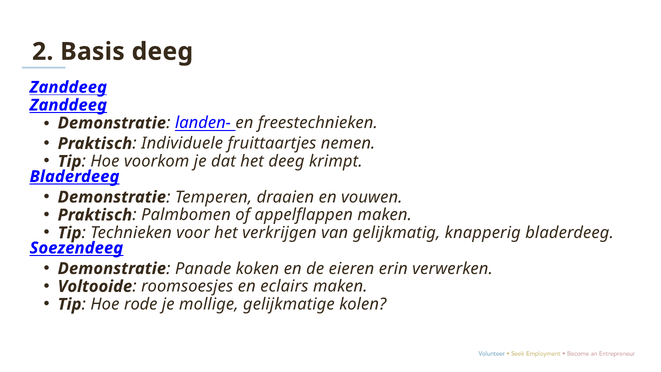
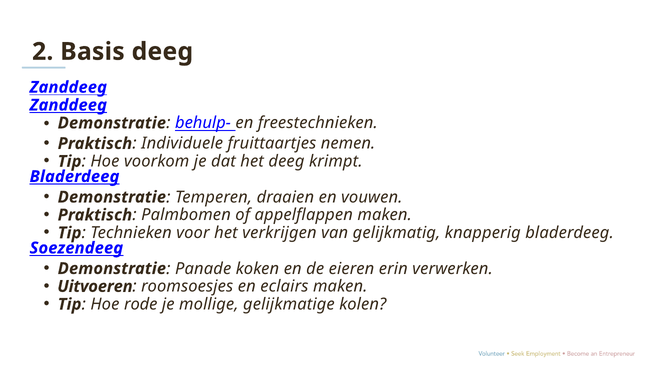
landen-: landen- -> behulp-
Voltooide: Voltooide -> Uitvoeren
